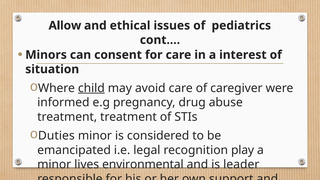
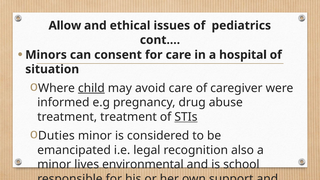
interest: interest -> hospital
STIs underline: none -> present
play: play -> also
leader: leader -> school
